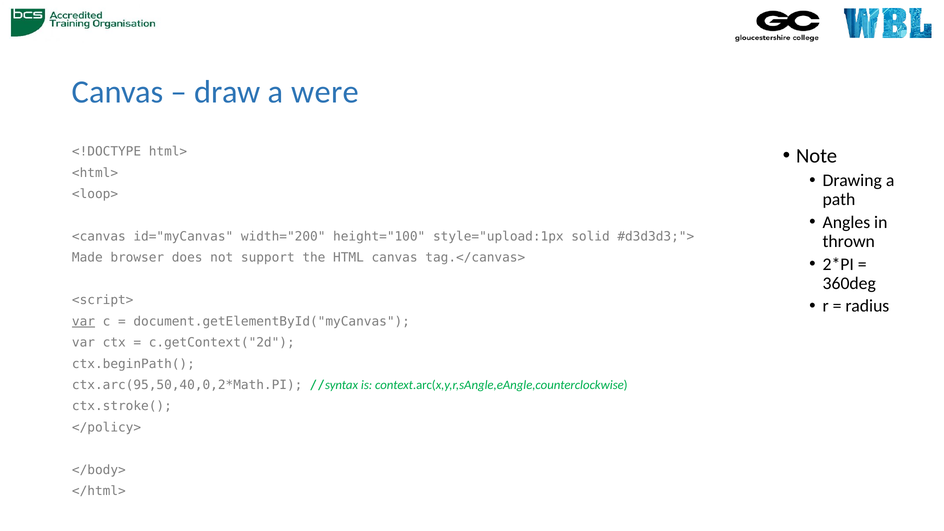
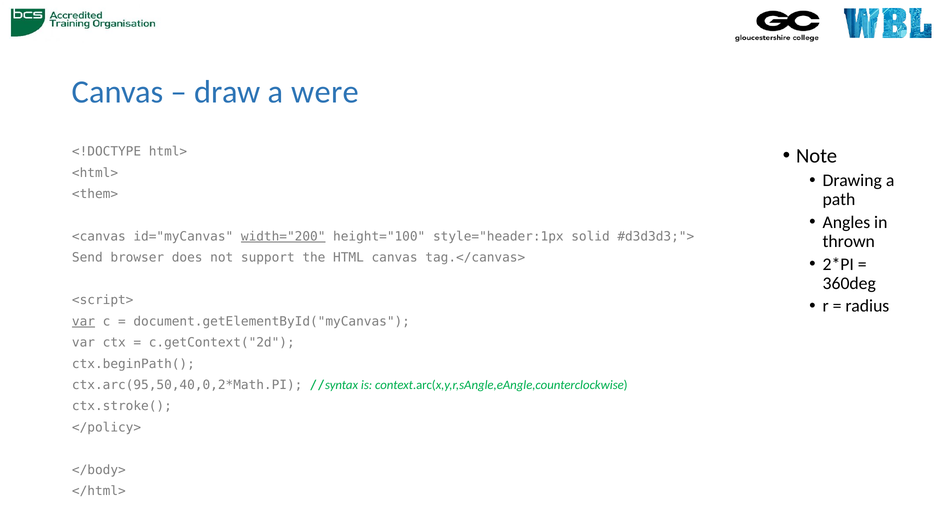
<loop>: <loop> -> <them>
width="200 underline: none -> present
style="upload:1px: style="upload:1px -> style="header:1px
Made: Made -> Send
